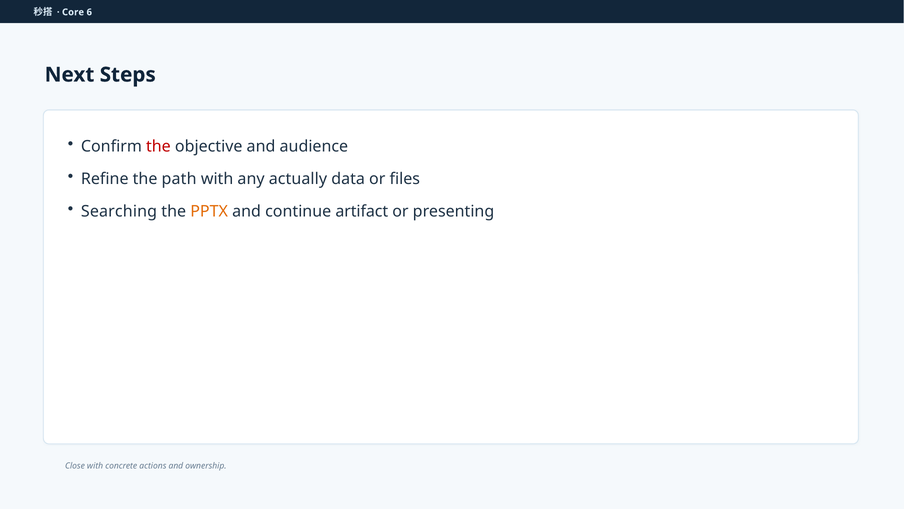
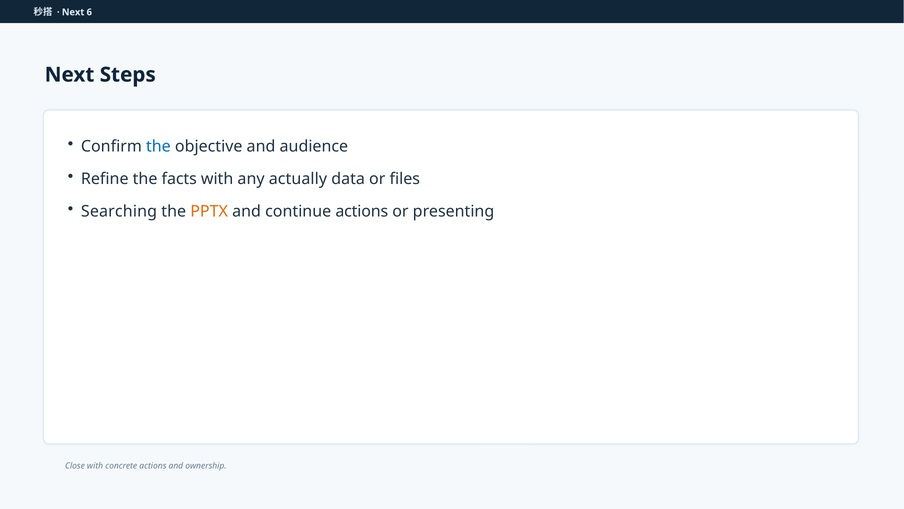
Core at (73, 12): Core -> Next
the at (158, 146) colour: red -> blue
path: path -> facts
continue artifact: artifact -> actions
